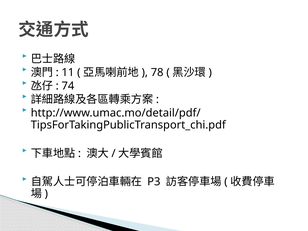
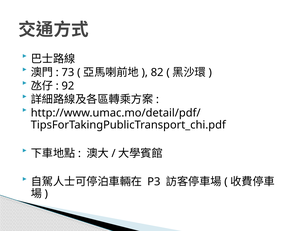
11: 11 -> 73
78: 78 -> 82
74: 74 -> 92
